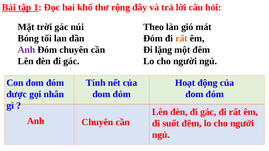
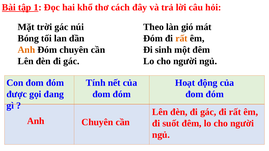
rộng: rộng -> cách
Anh at (26, 50) colour: purple -> orange
lặng: lặng -> sinh
nhân: nhân -> đang
